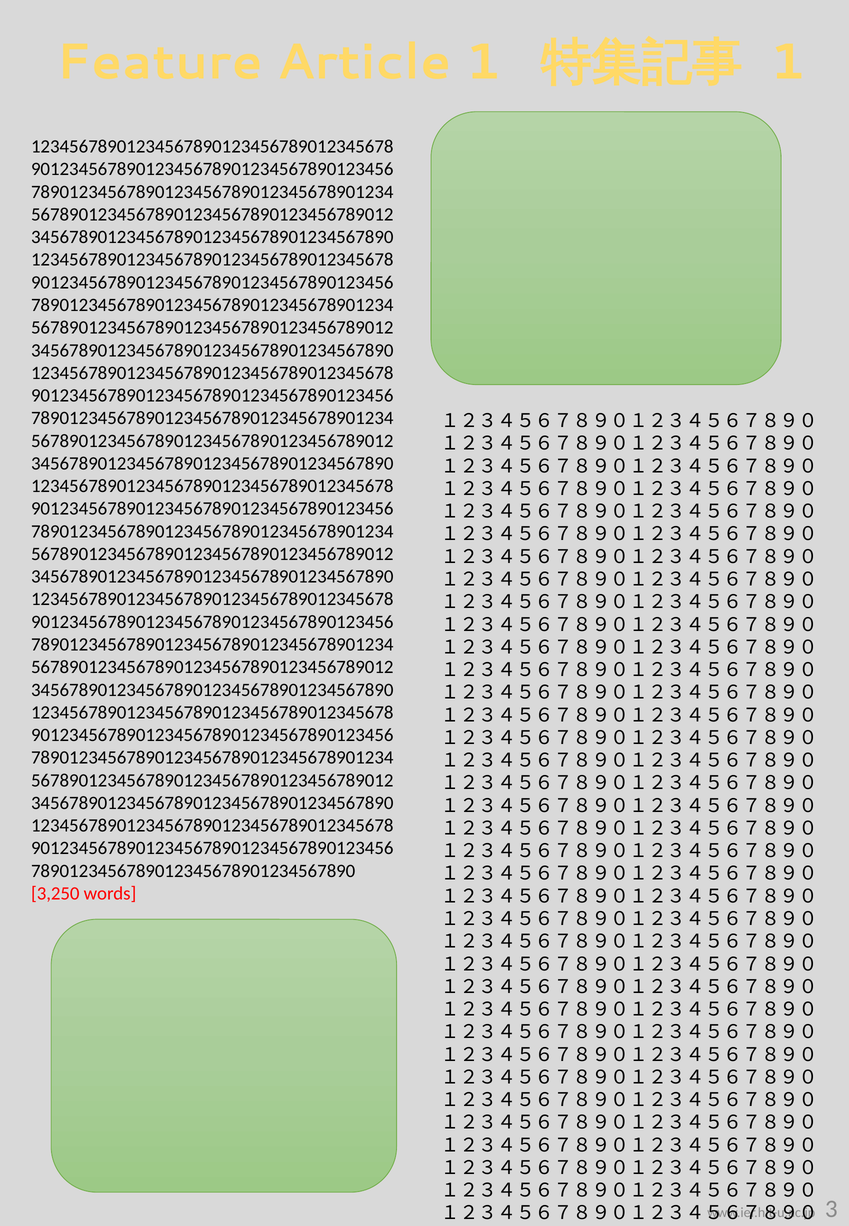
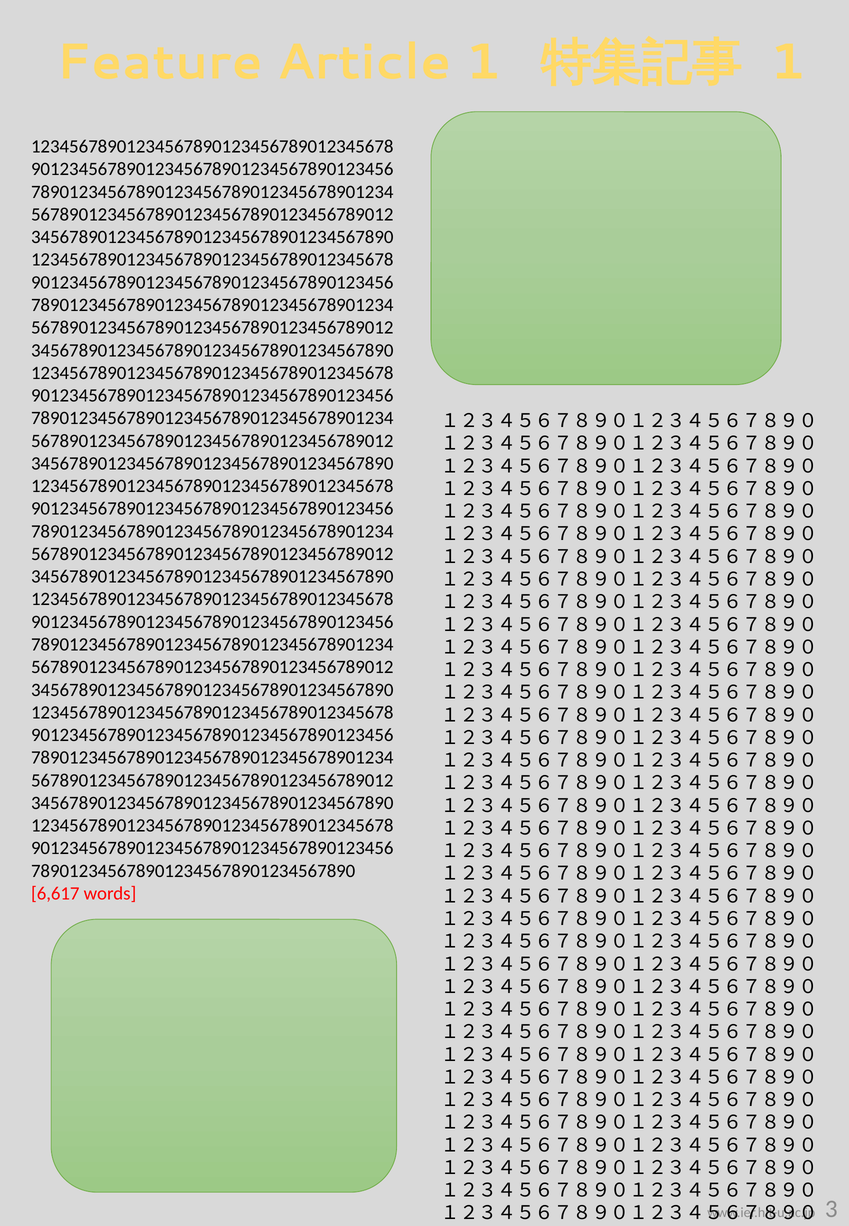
3,250: 3,250 -> 6,617
